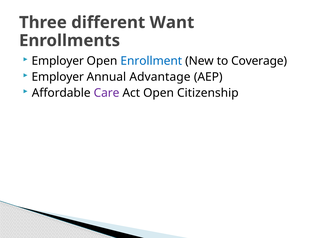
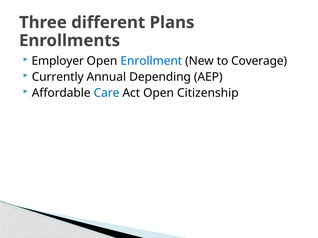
Want: Want -> Plans
Employer at (58, 77): Employer -> Currently
Advantage: Advantage -> Depending
Care colour: purple -> blue
